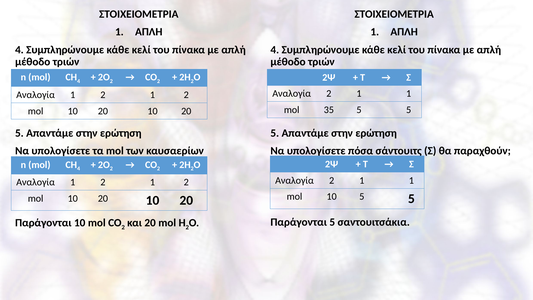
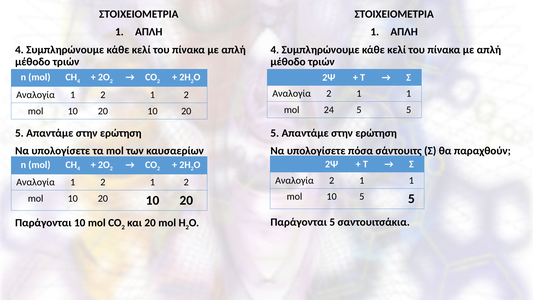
35: 35 -> 24
